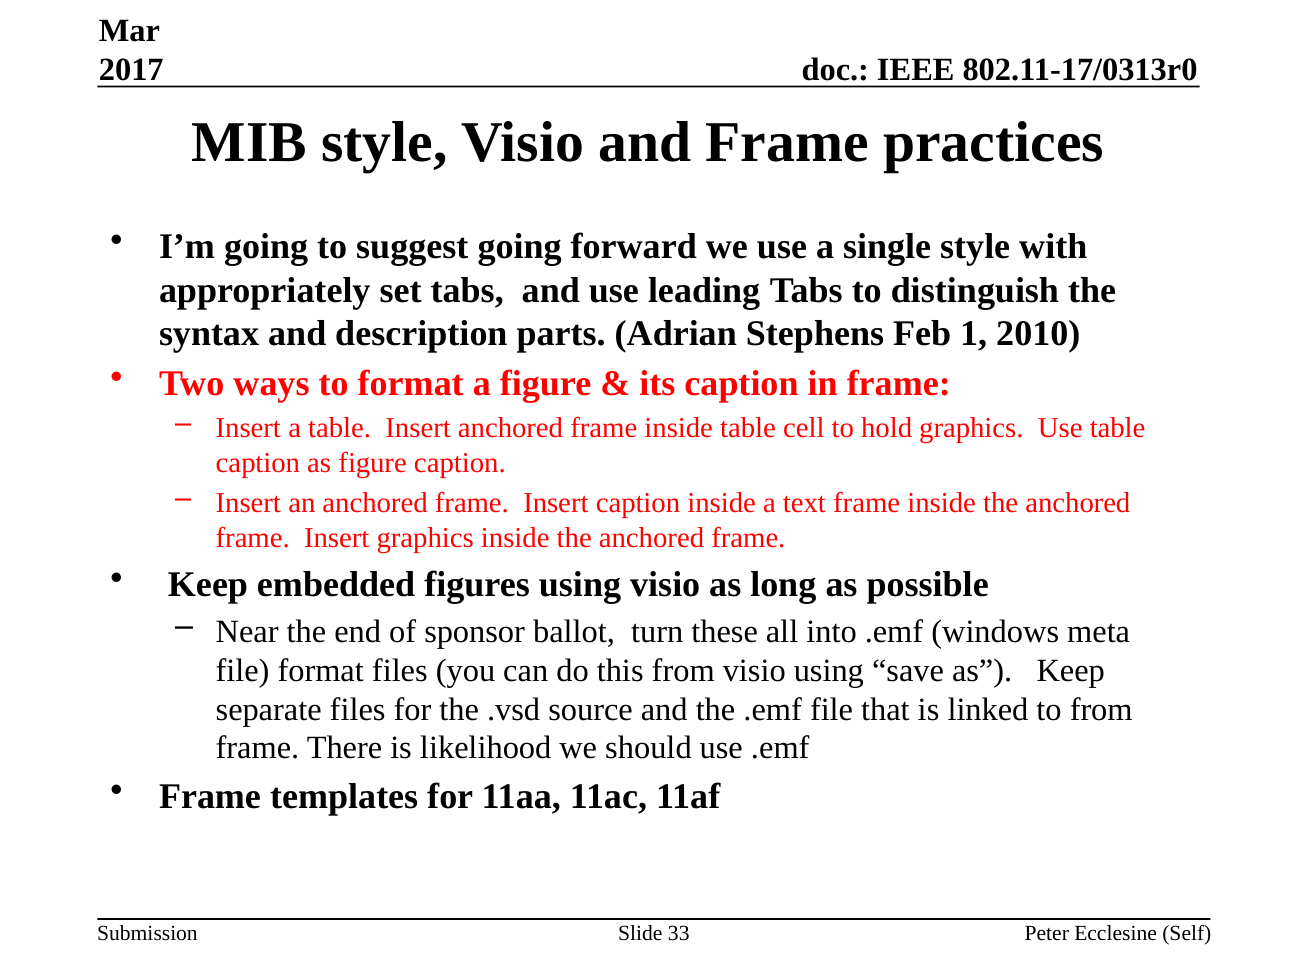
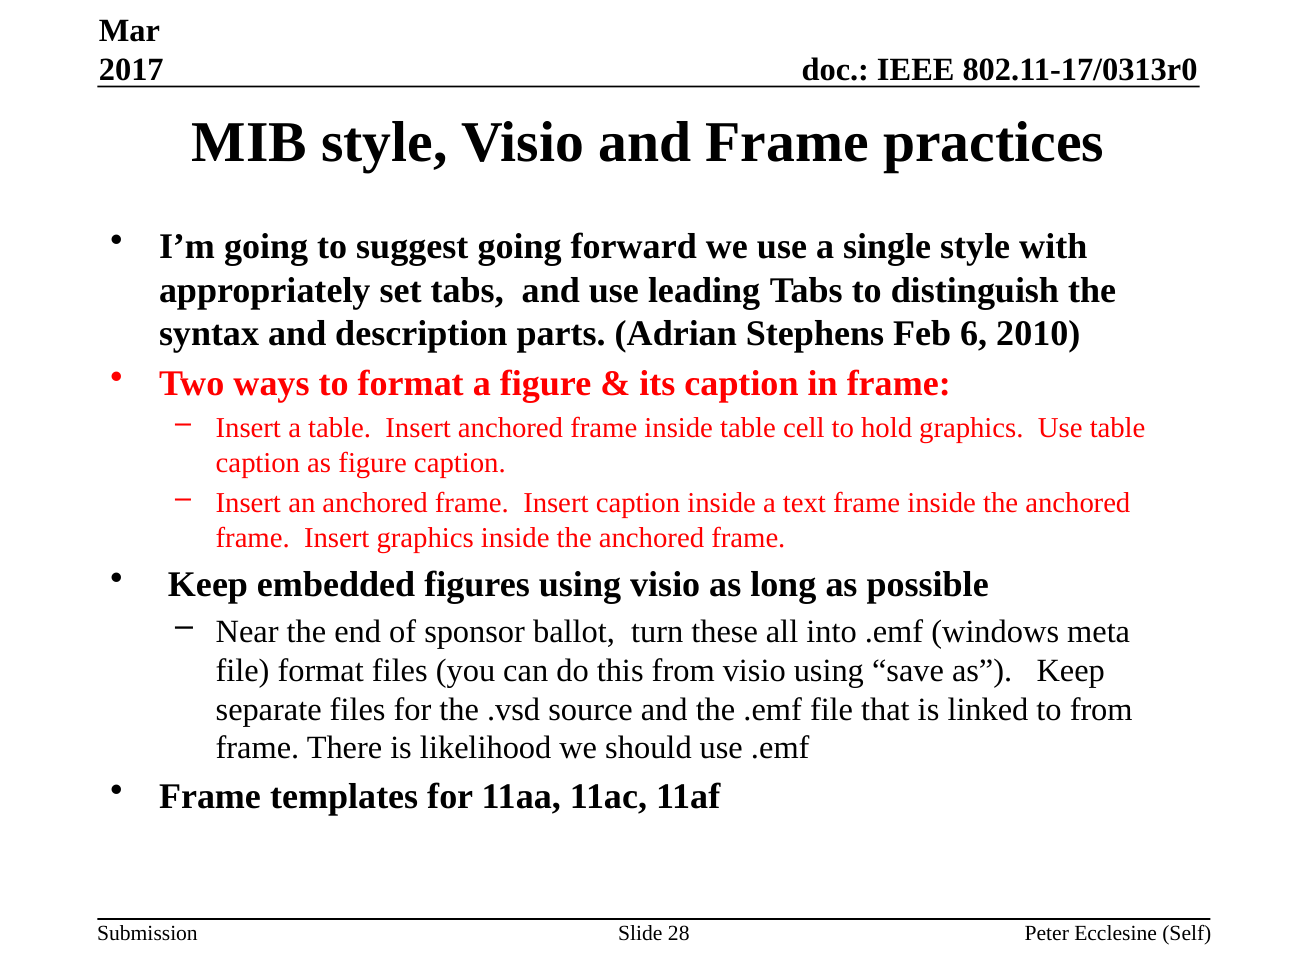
1: 1 -> 6
33: 33 -> 28
